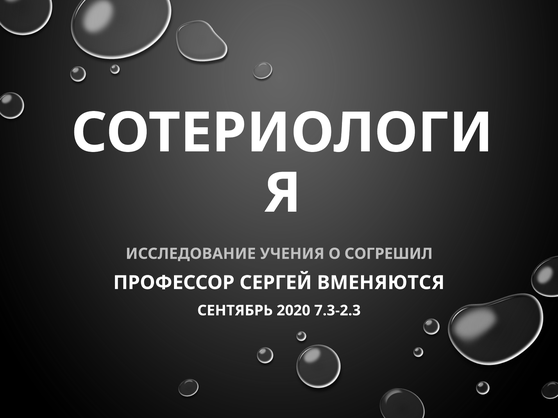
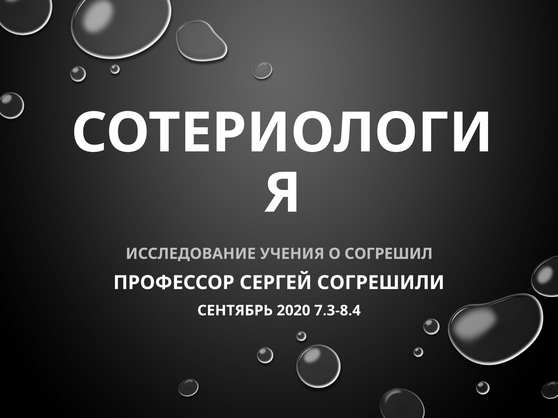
ВМЕНЯЮТСЯ: ВМЕНЯЮТСЯ -> СОГРЕШИЛИ
7.3-2.3: 7.3-2.3 -> 7.3-8.4
